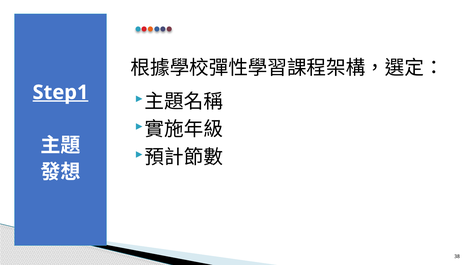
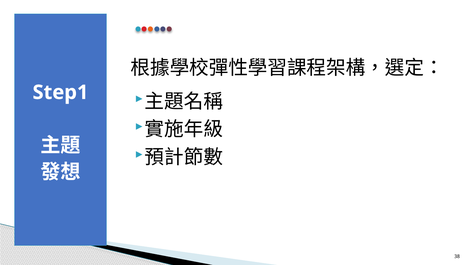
Step1 underline: present -> none
